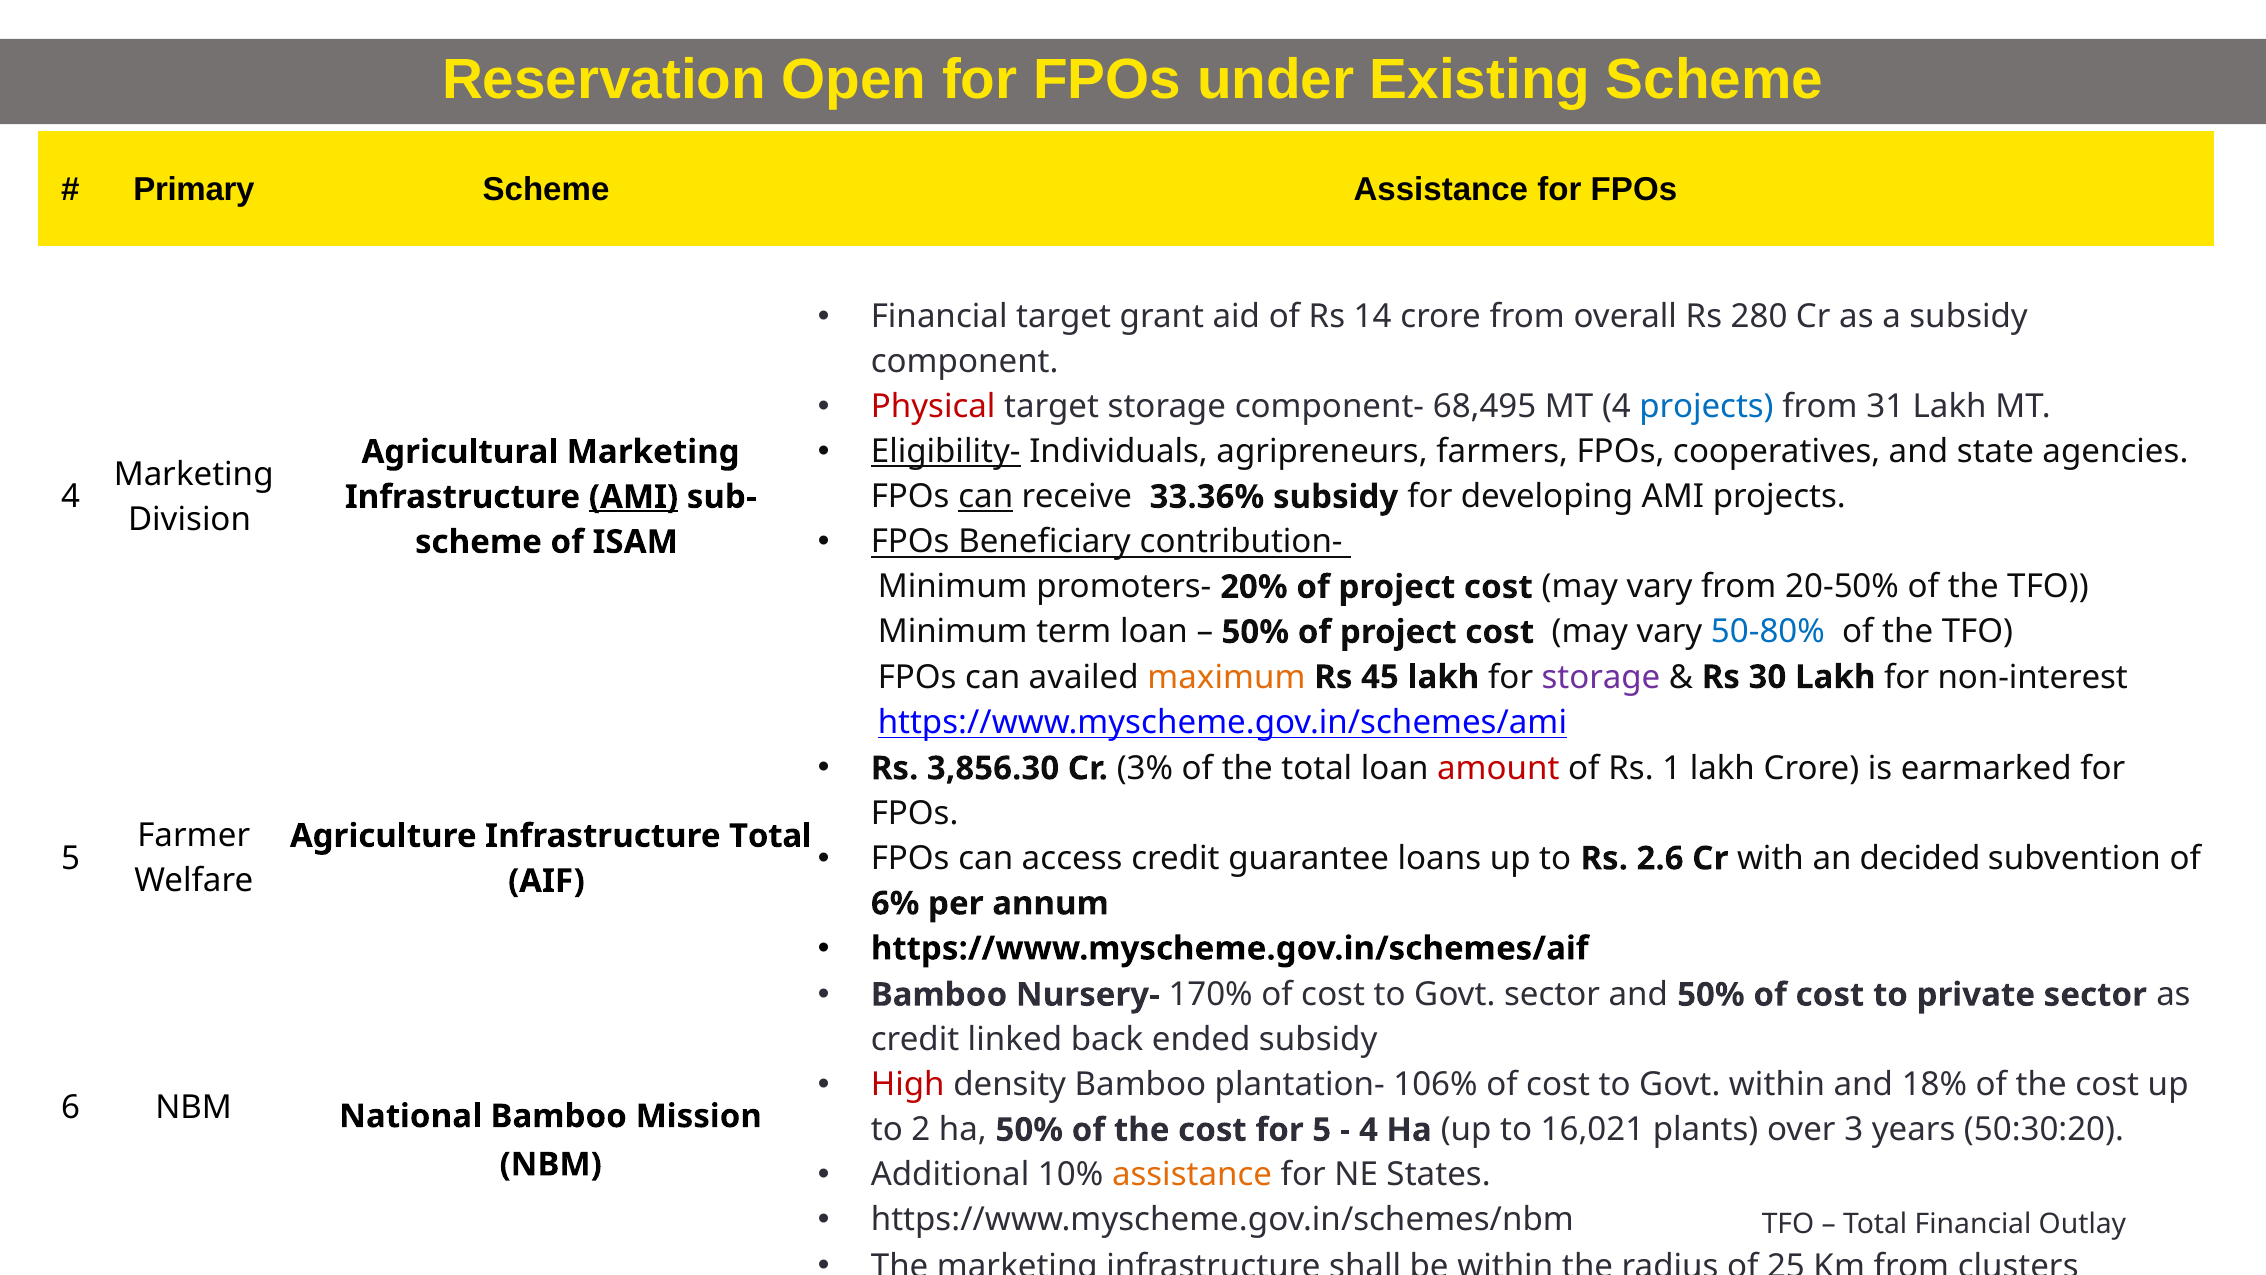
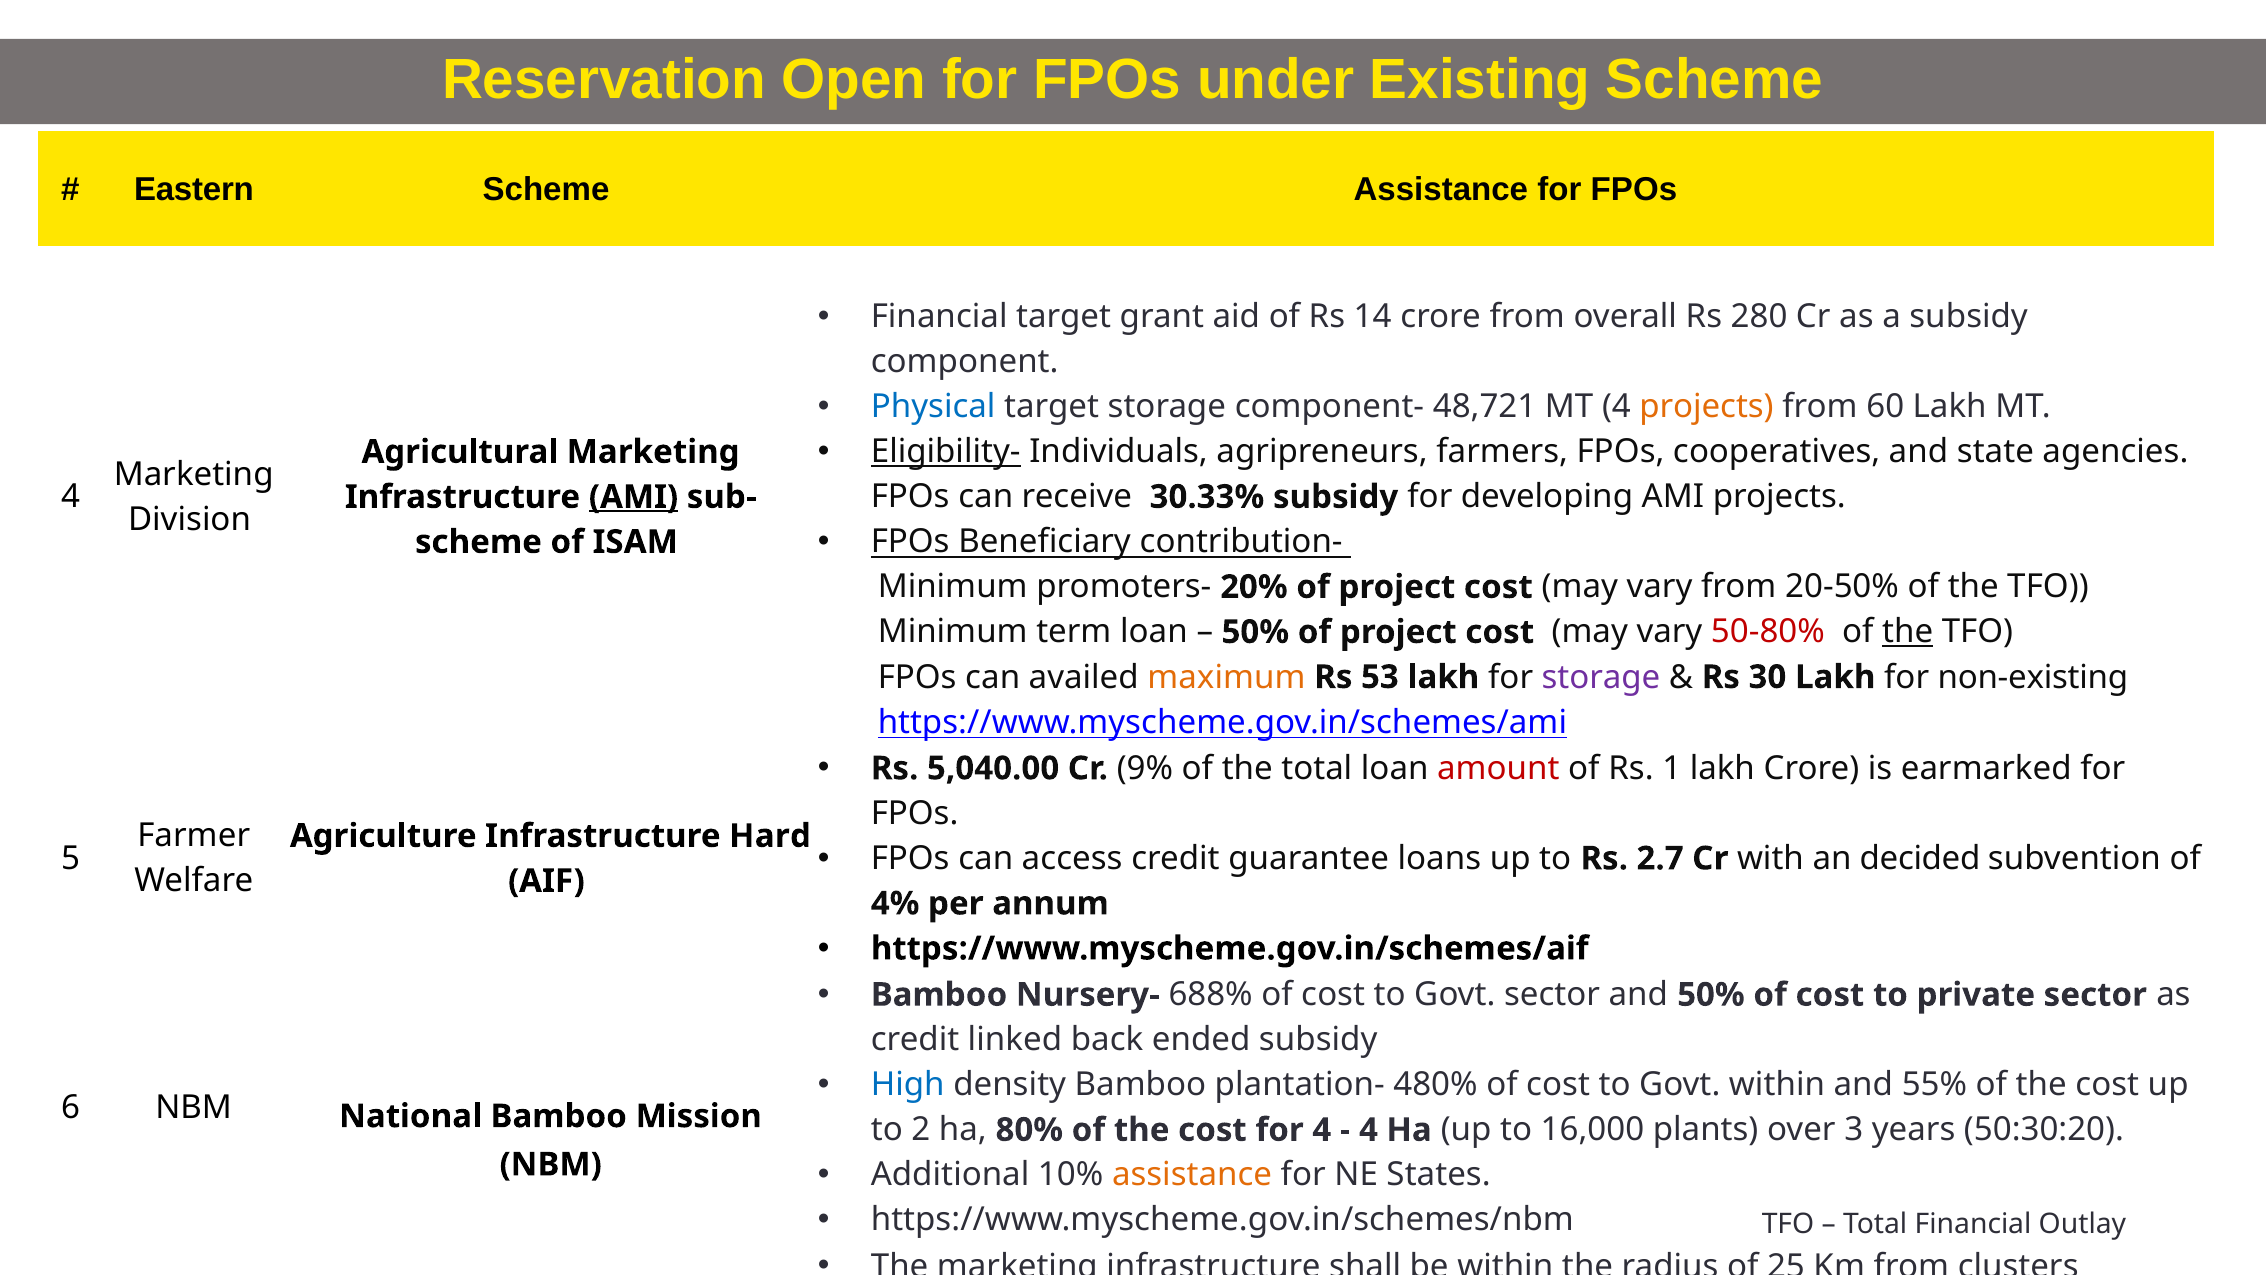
Primary at (194, 189): Primary -> Eastern
Physical colour: red -> blue
68,495: 68,495 -> 48,721
projects at (1706, 407) colour: blue -> orange
31: 31 -> 60
can at (986, 497) underline: present -> none
33.36%: 33.36% -> 30.33%
50-80% colour: blue -> red
the at (1908, 632) underline: none -> present
45: 45 -> 53
non-interest: non-interest -> non-existing
3,856.30: 3,856.30 -> 5,040.00
3%: 3% -> 9%
Infrastructure Total: Total -> Hard
2.6: 2.6 -> 2.7
6%: 6% -> 4%
170%: 170% -> 688%
High colour: red -> blue
106%: 106% -> 480%
18%: 18% -> 55%
ha 50%: 50% -> 80%
for 5: 5 -> 4
16,021: 16,021 -> 16,000
